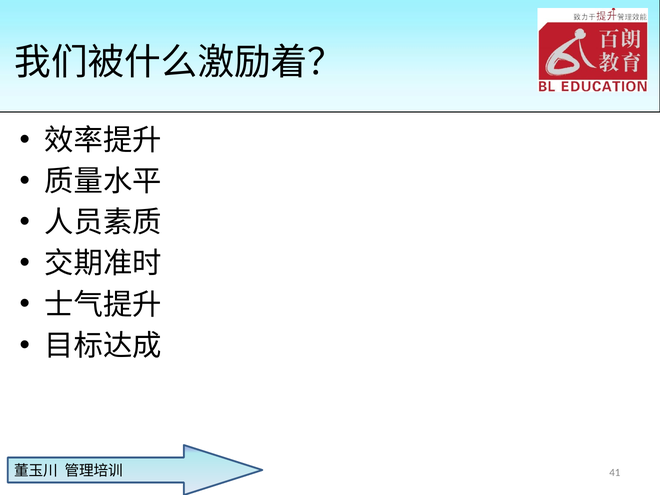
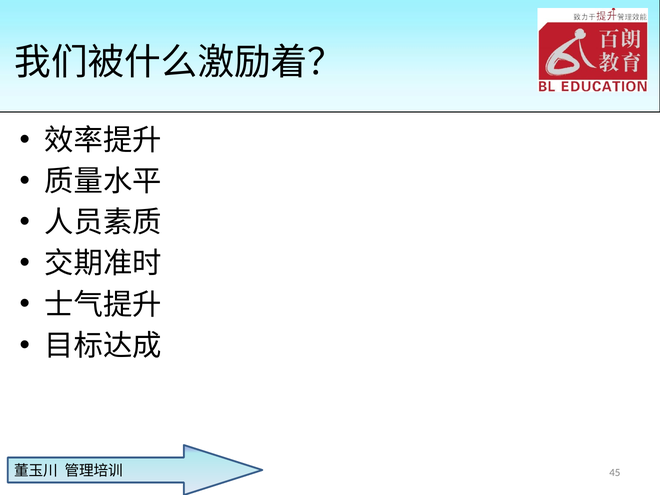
41: 41 -> 45
